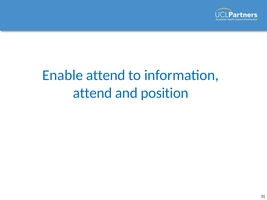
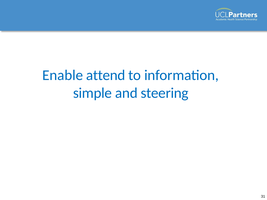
attend at (92, 93): attend -> simple
position: position -> steering
